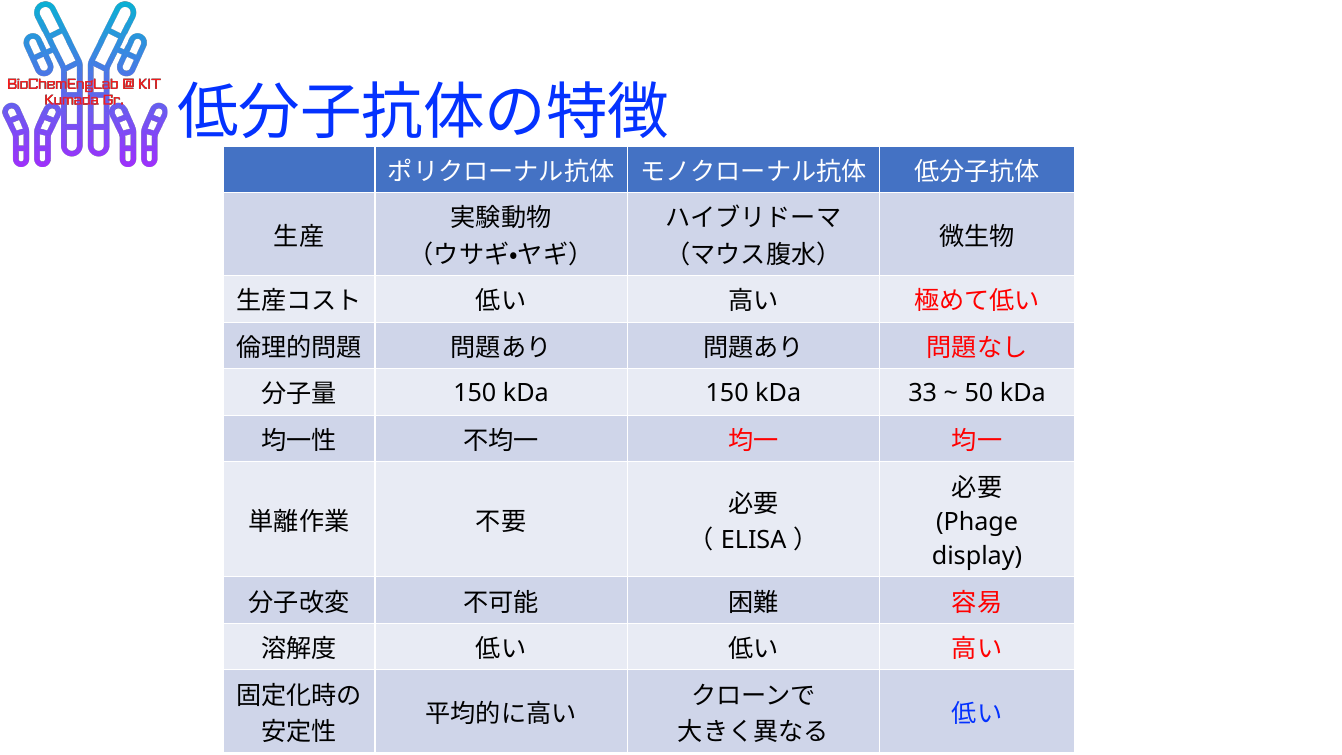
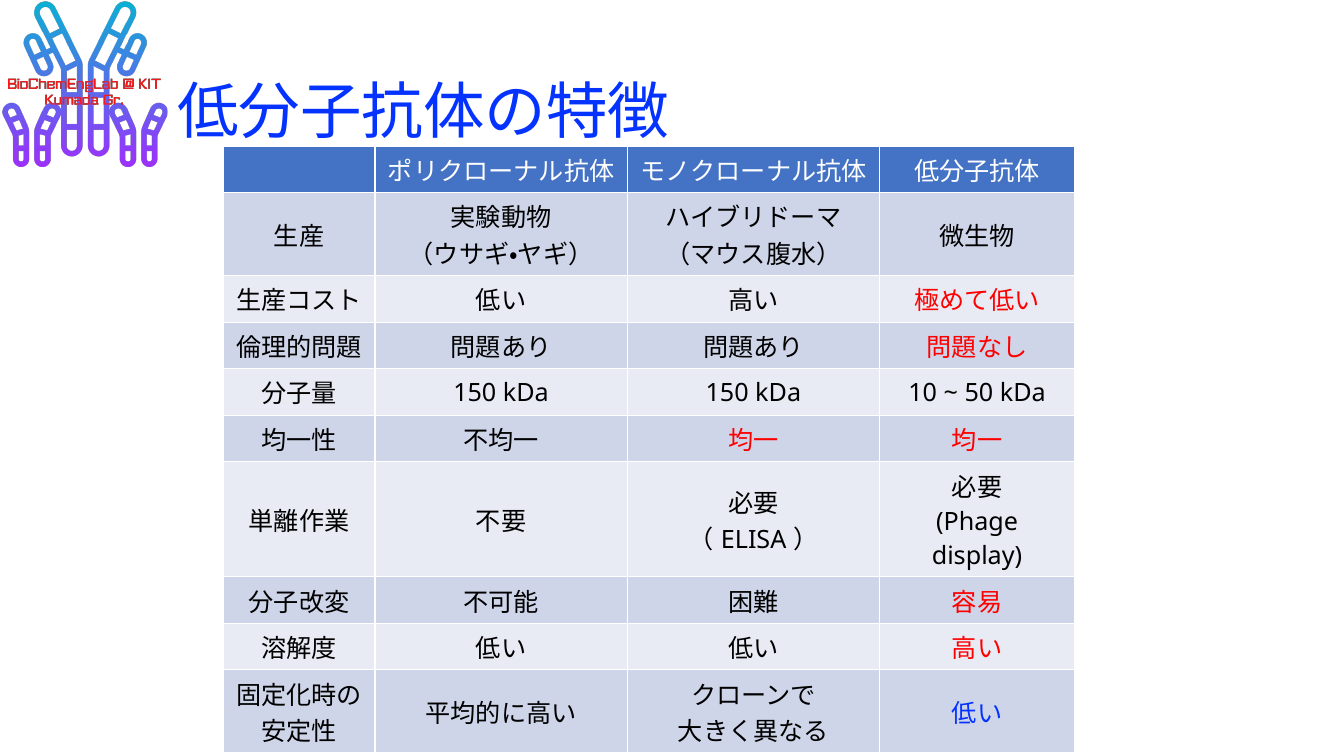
33: 33 -> 10
